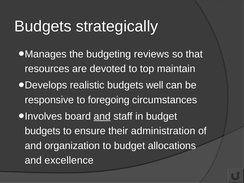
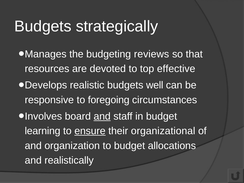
maintain: maintain -> effective
budgets at (43, 131): budgets -> learning
ensure underline: none -> present
administration: administration -> organizational
excellence: excellence -> realistically
